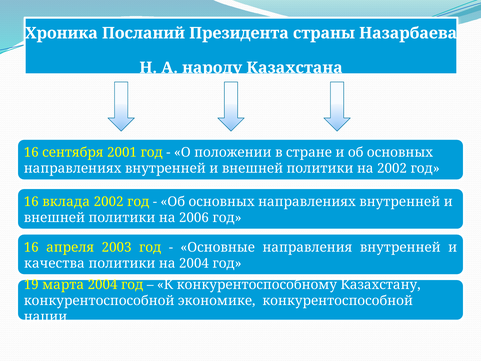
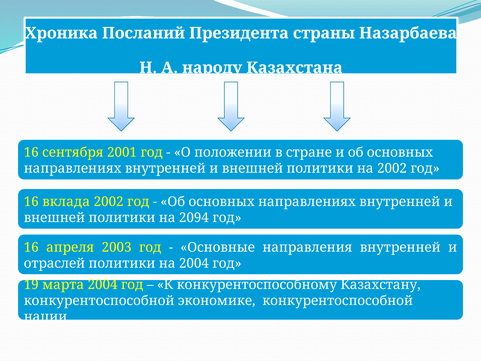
2006: 2006 -> 2094
качества: качества -> отраслей
